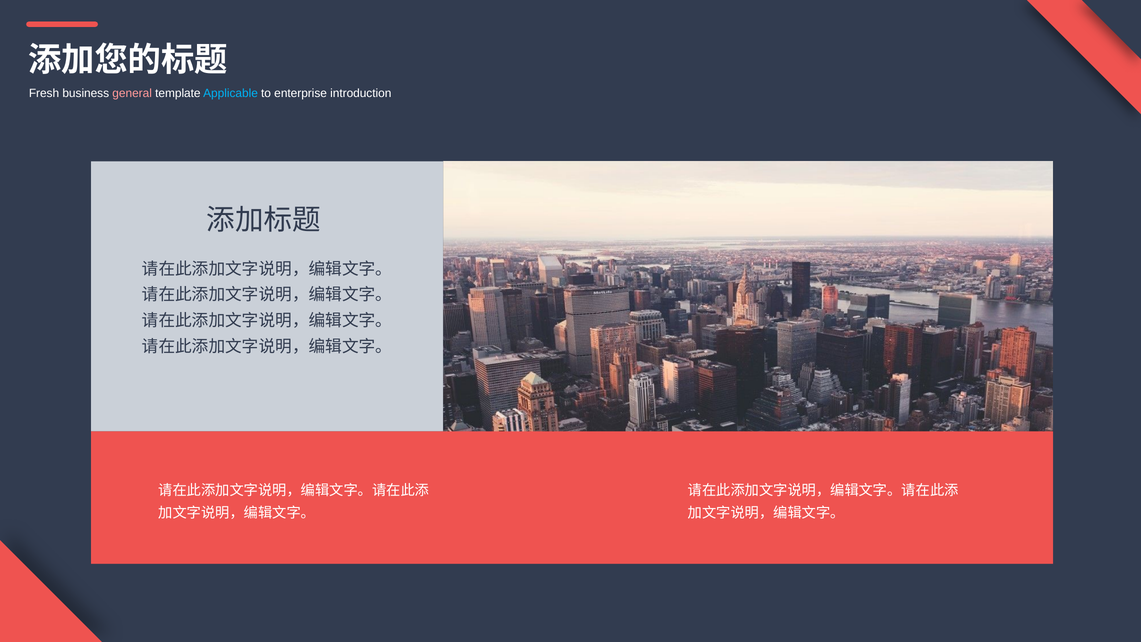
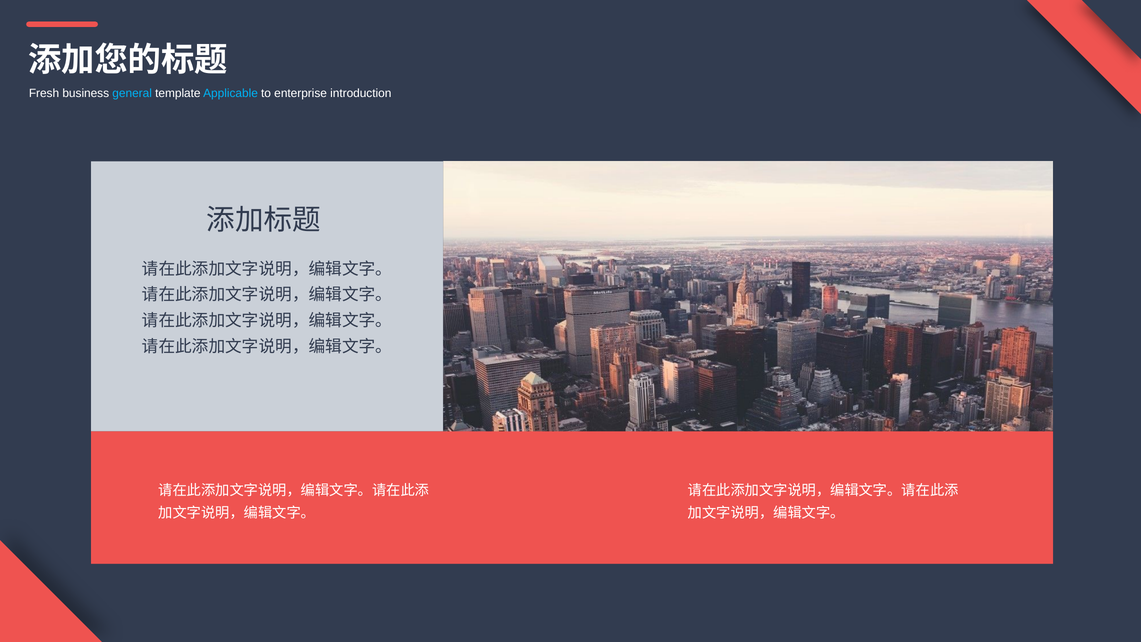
general colour: pink -> light blue
